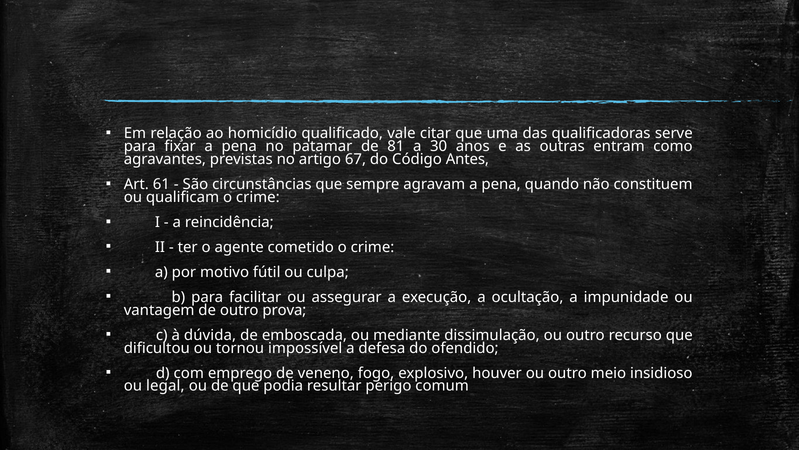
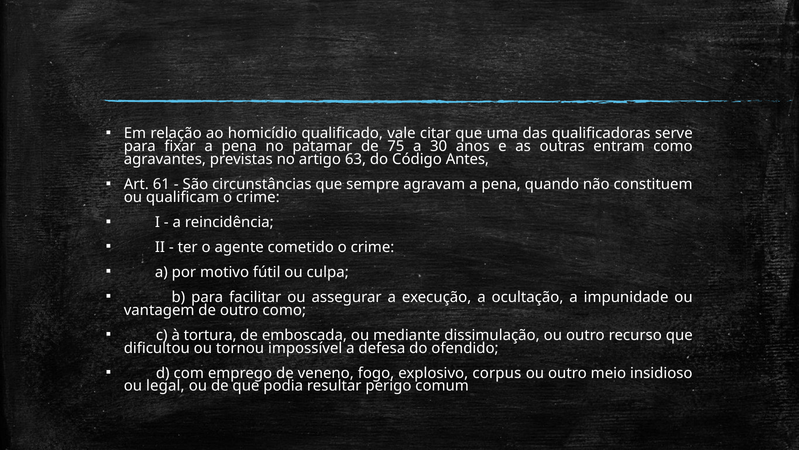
81: 81 -> 75
67: 67 -> 63
outro prova: prova -> como
dúvida: dúvida -> tortura
houver: houver -> corpus
